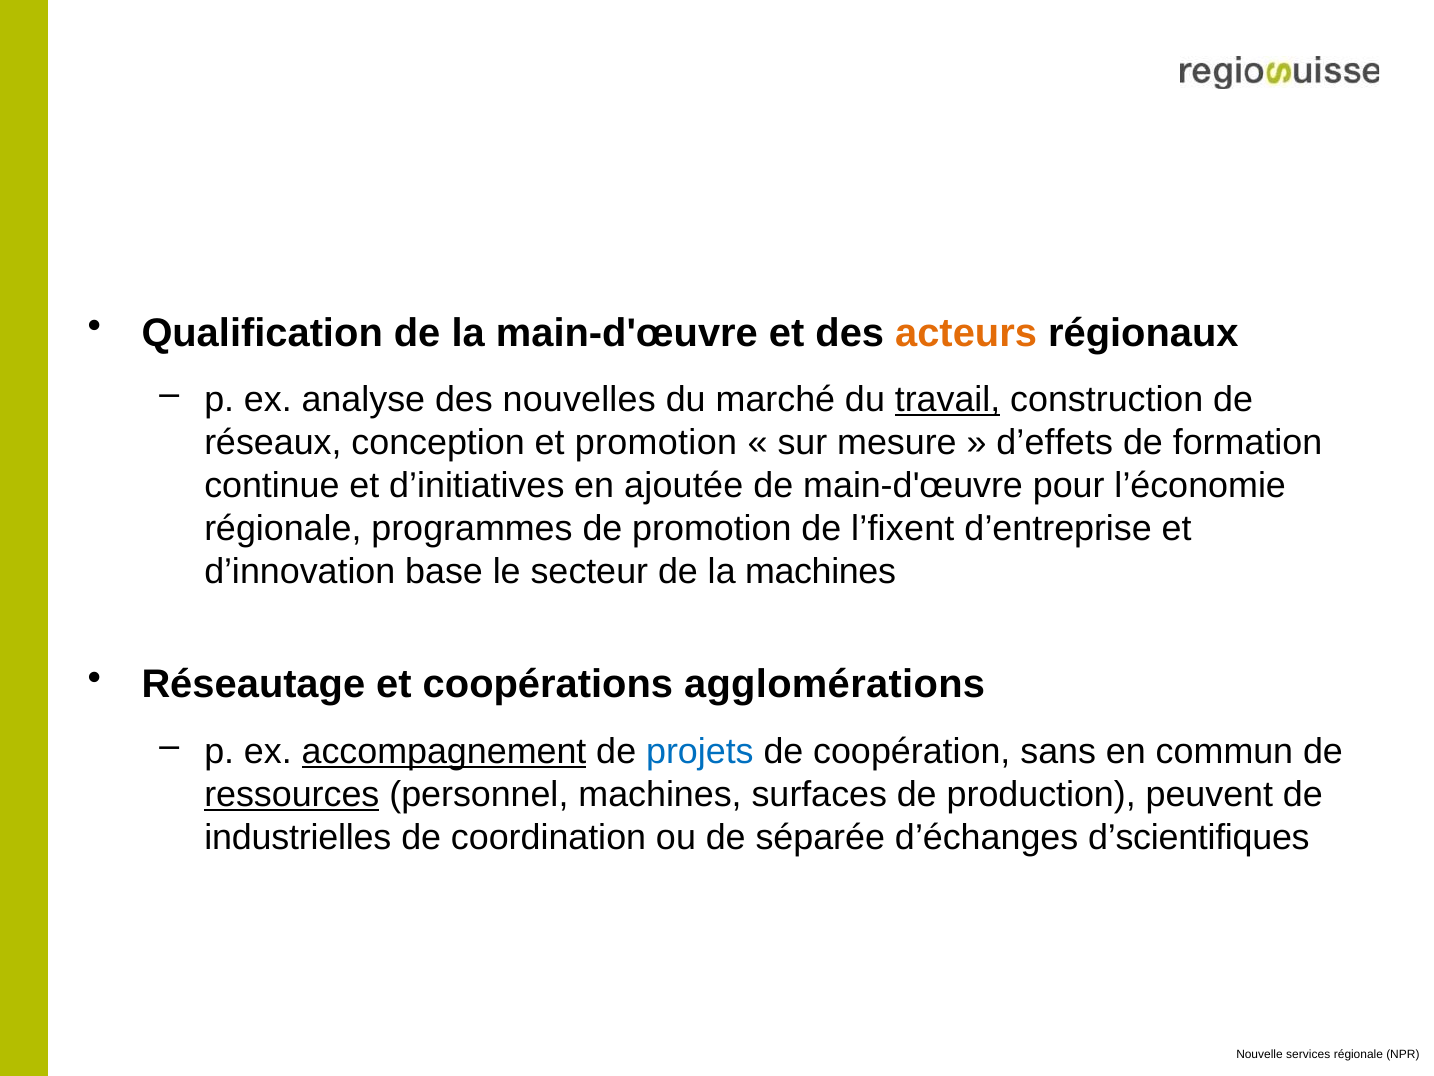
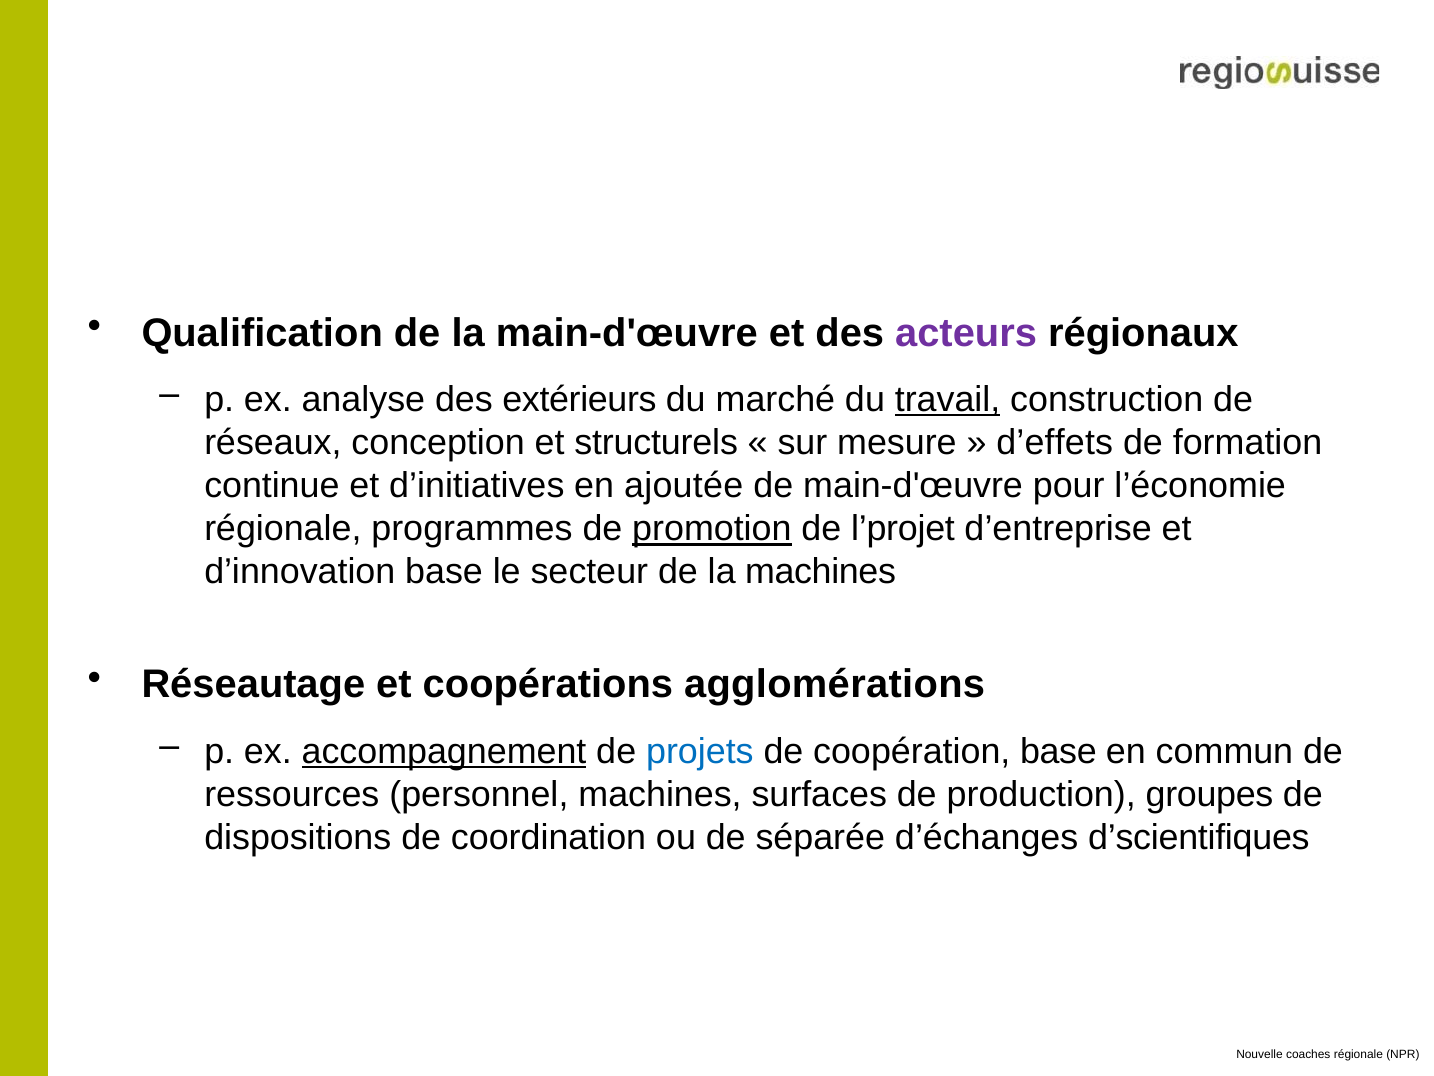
acteurs colour: orange -> purple
nouvelles: nouvelles -> extérieurs
et promotion: promotion -> structurels
promotion at (712, 529) underline: none -> present
l’fixent: l’fixent -> l’projet
coopération sans: sans -> base
ressources underline: present -> none
peuvent: peuvent -> groupes
industrielles: industrielles -> dispositions
services: services -> coaches
